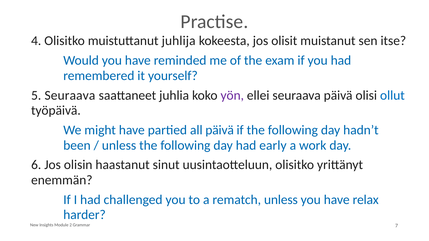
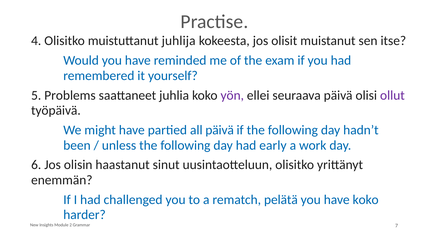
5 Seuraava: Seuraava -> Problems
ollut colour: blue -> purple
rematch unless: unless -> pelätä
have relax: relax -> koko
